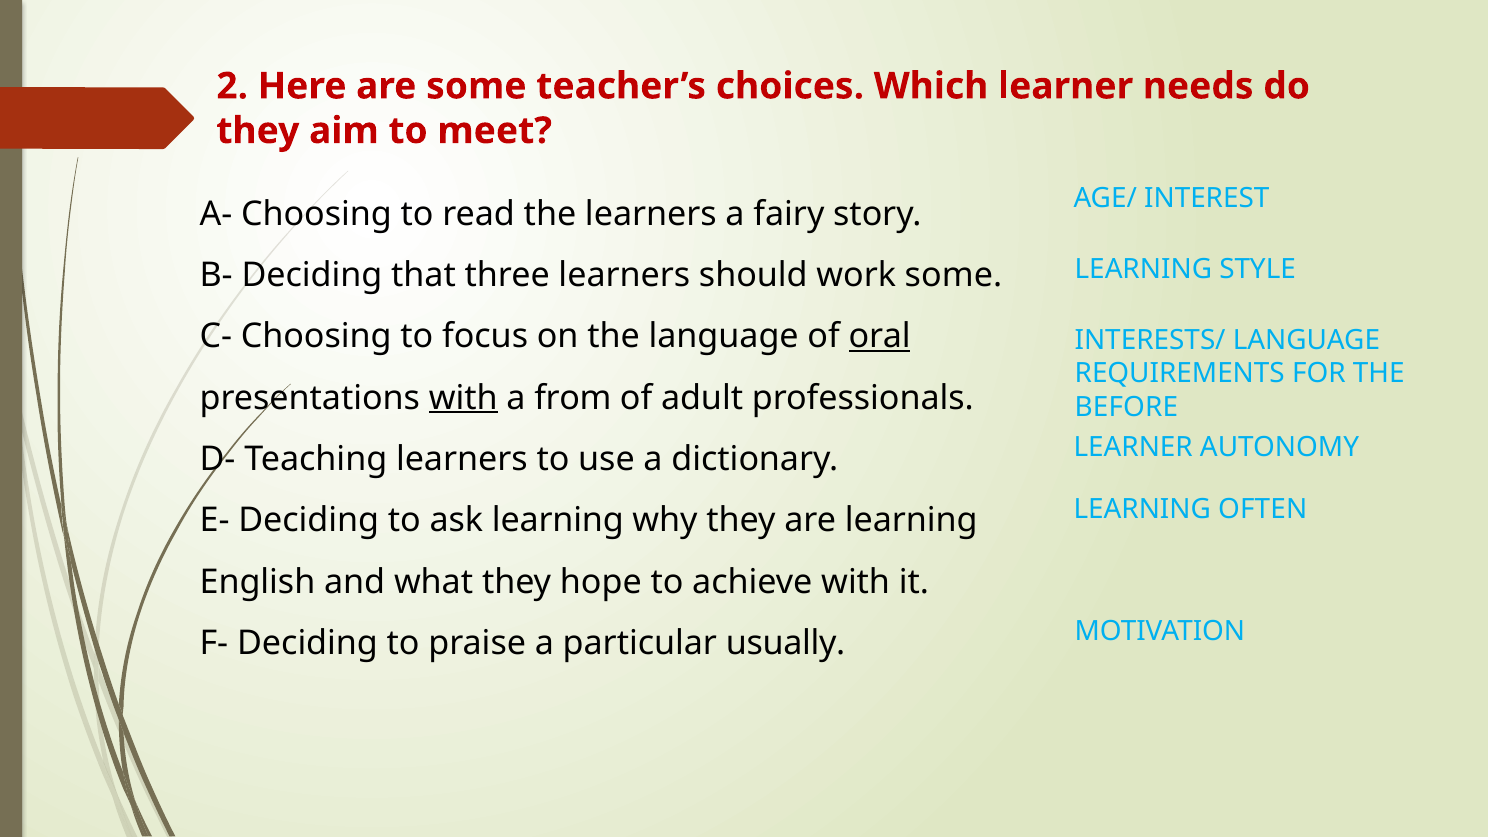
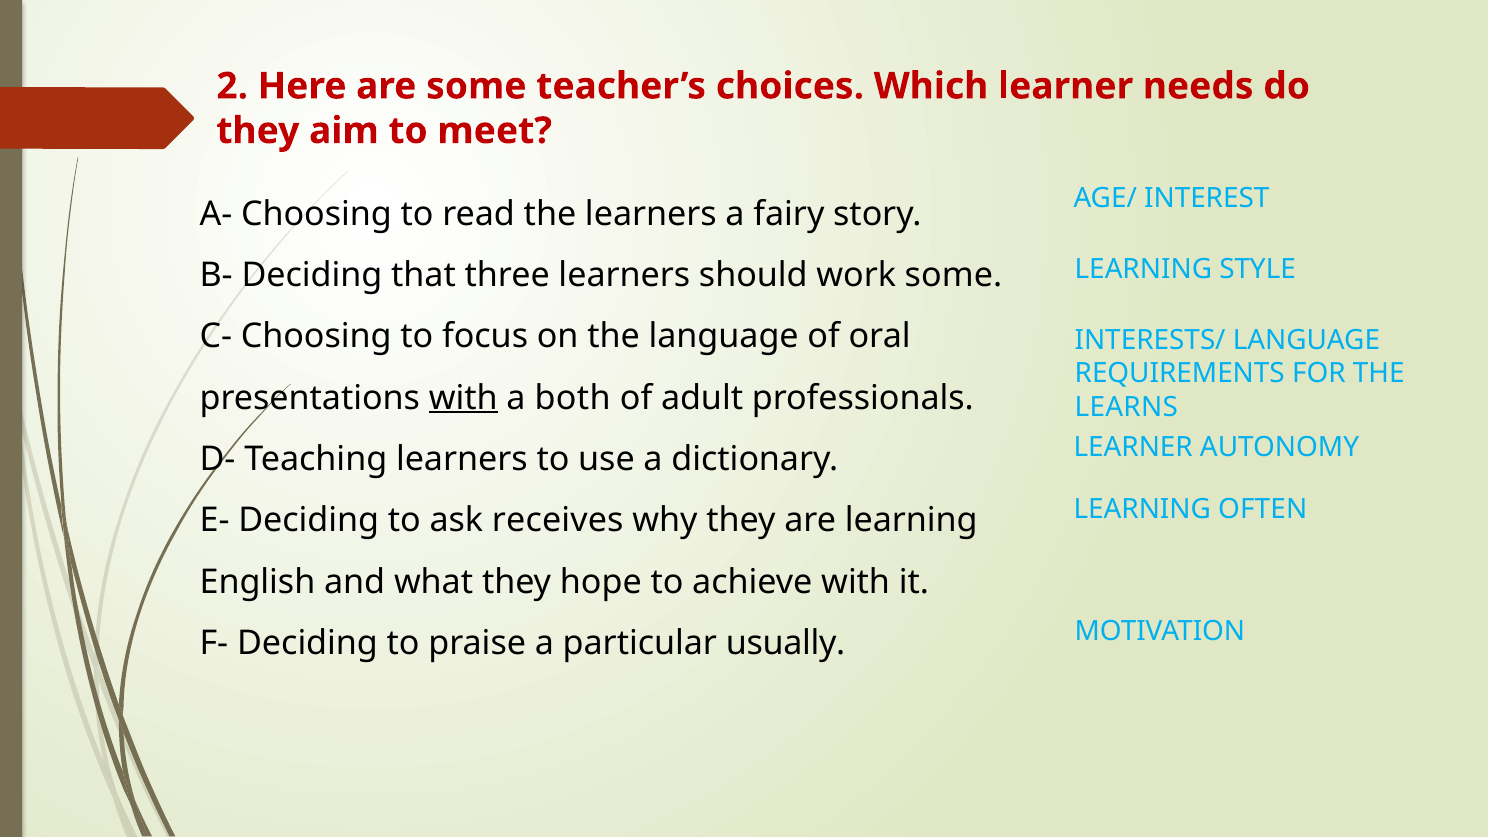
oral underline: present -> none
from: from -> both
BEFORE: BEFORE -> LEARNS
ask learning: learning -> receives
